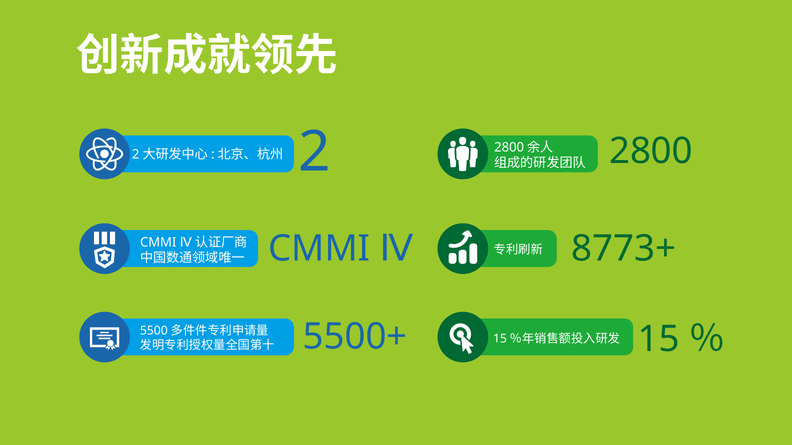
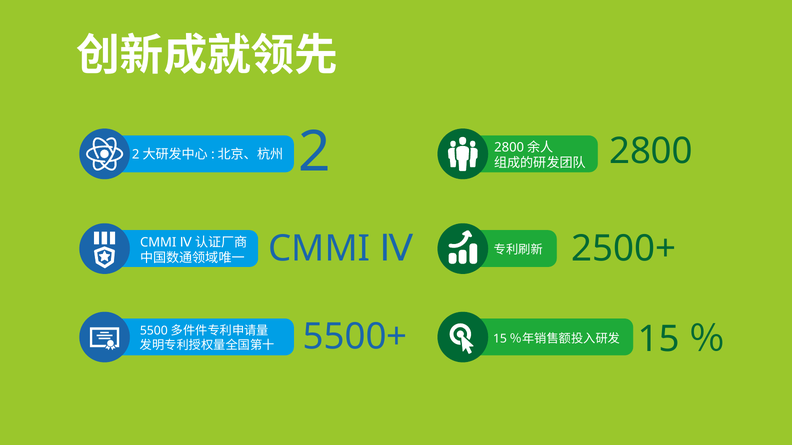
8773+: 8773+ -> 2500+
